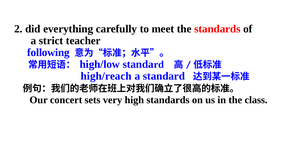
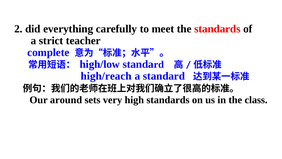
following: following -> complete
concert: concert -> around
